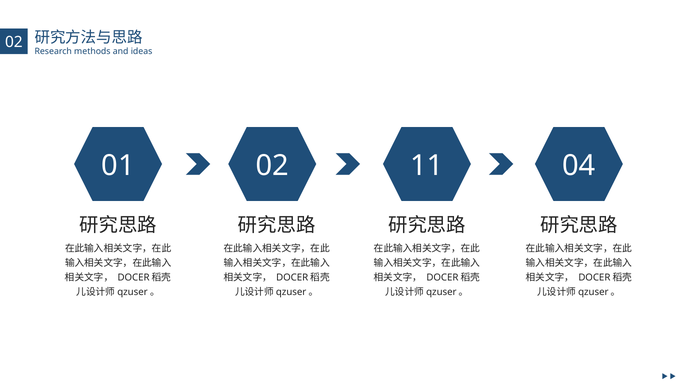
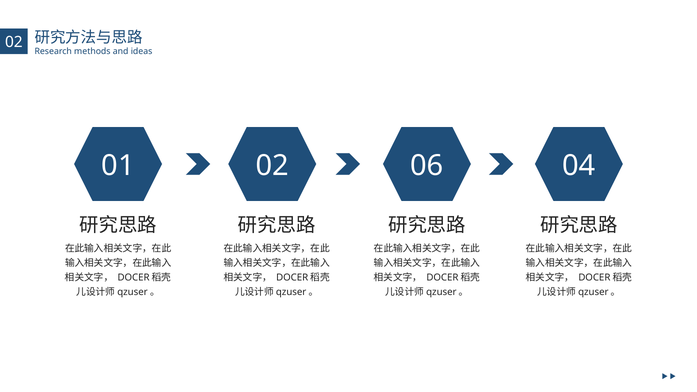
11: 11 -> 06
